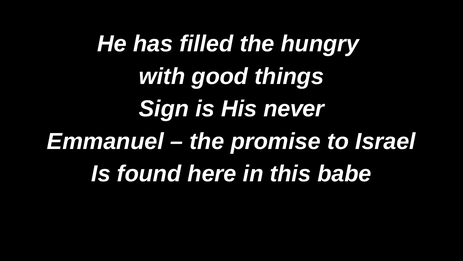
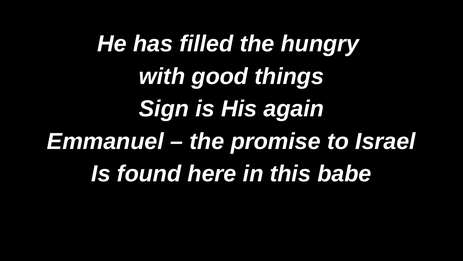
never: never -> again
